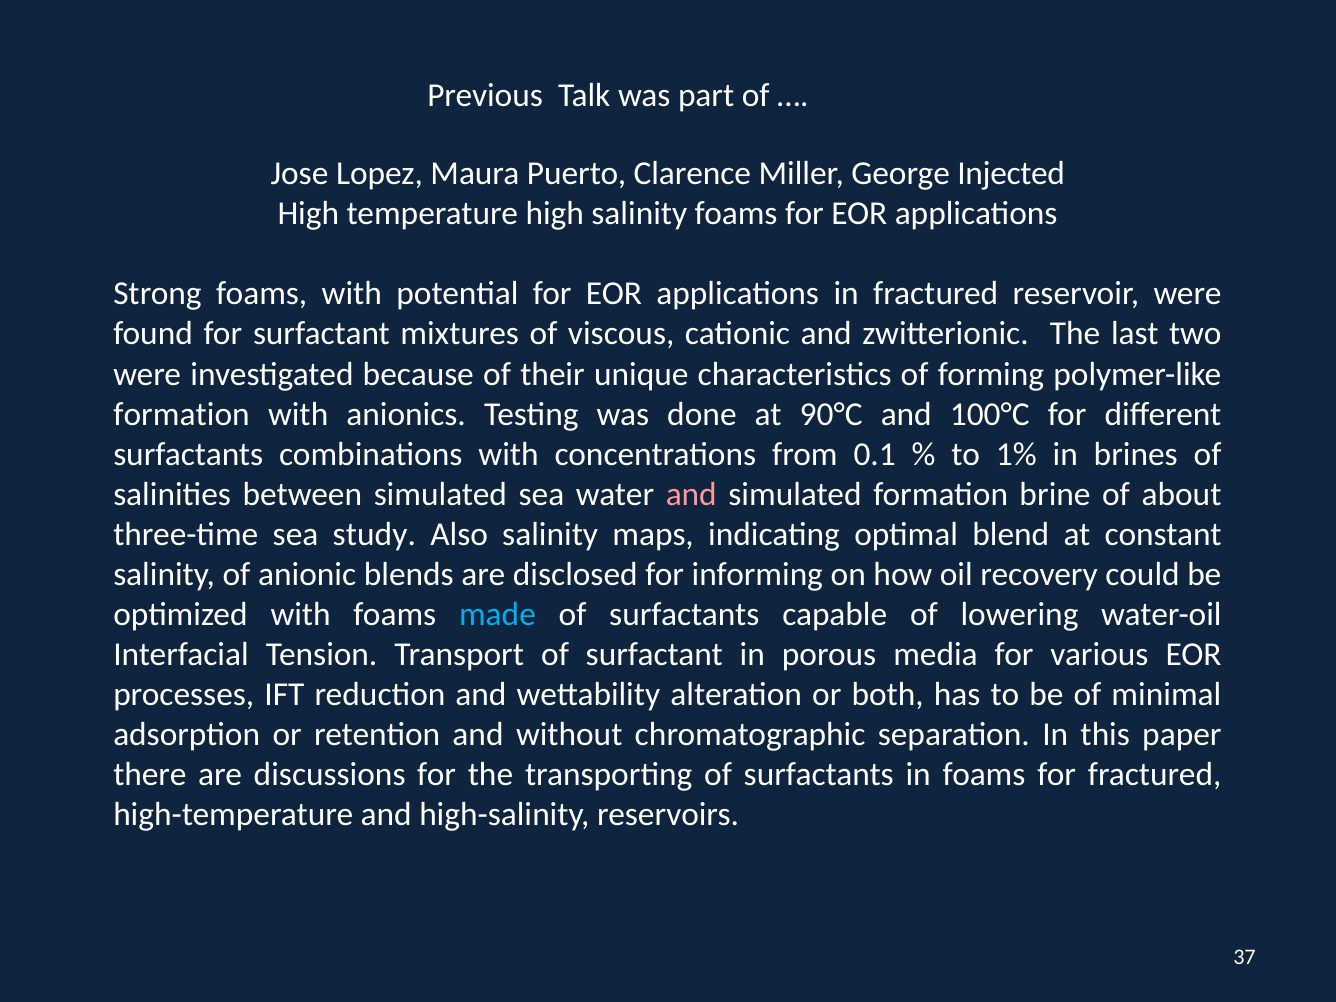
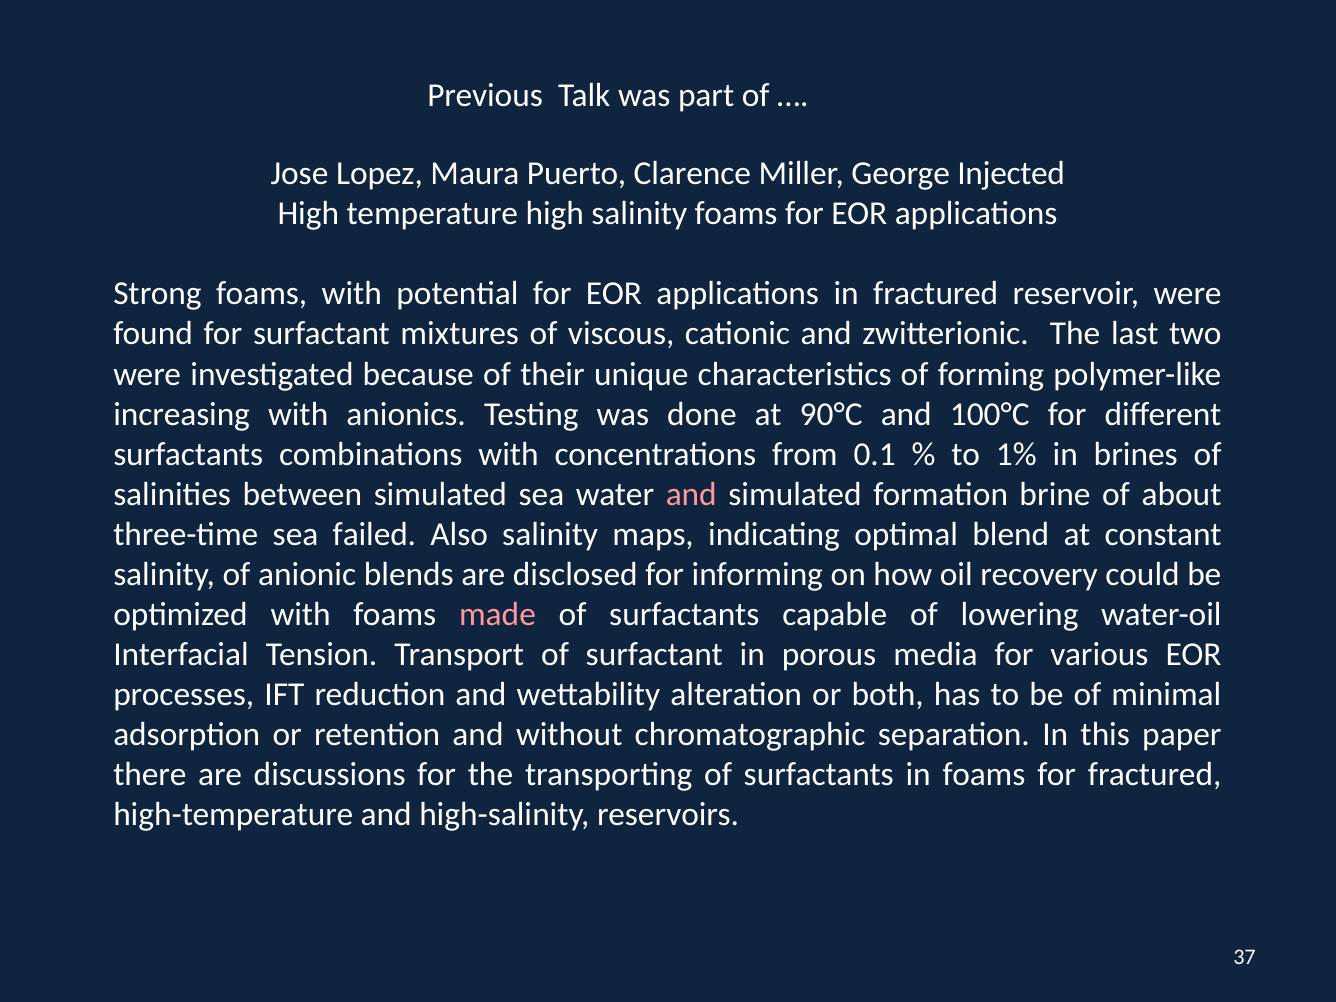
formation at (182, 414): formation -> increasing
study: study -> failed
made colour: light blue -> pink
